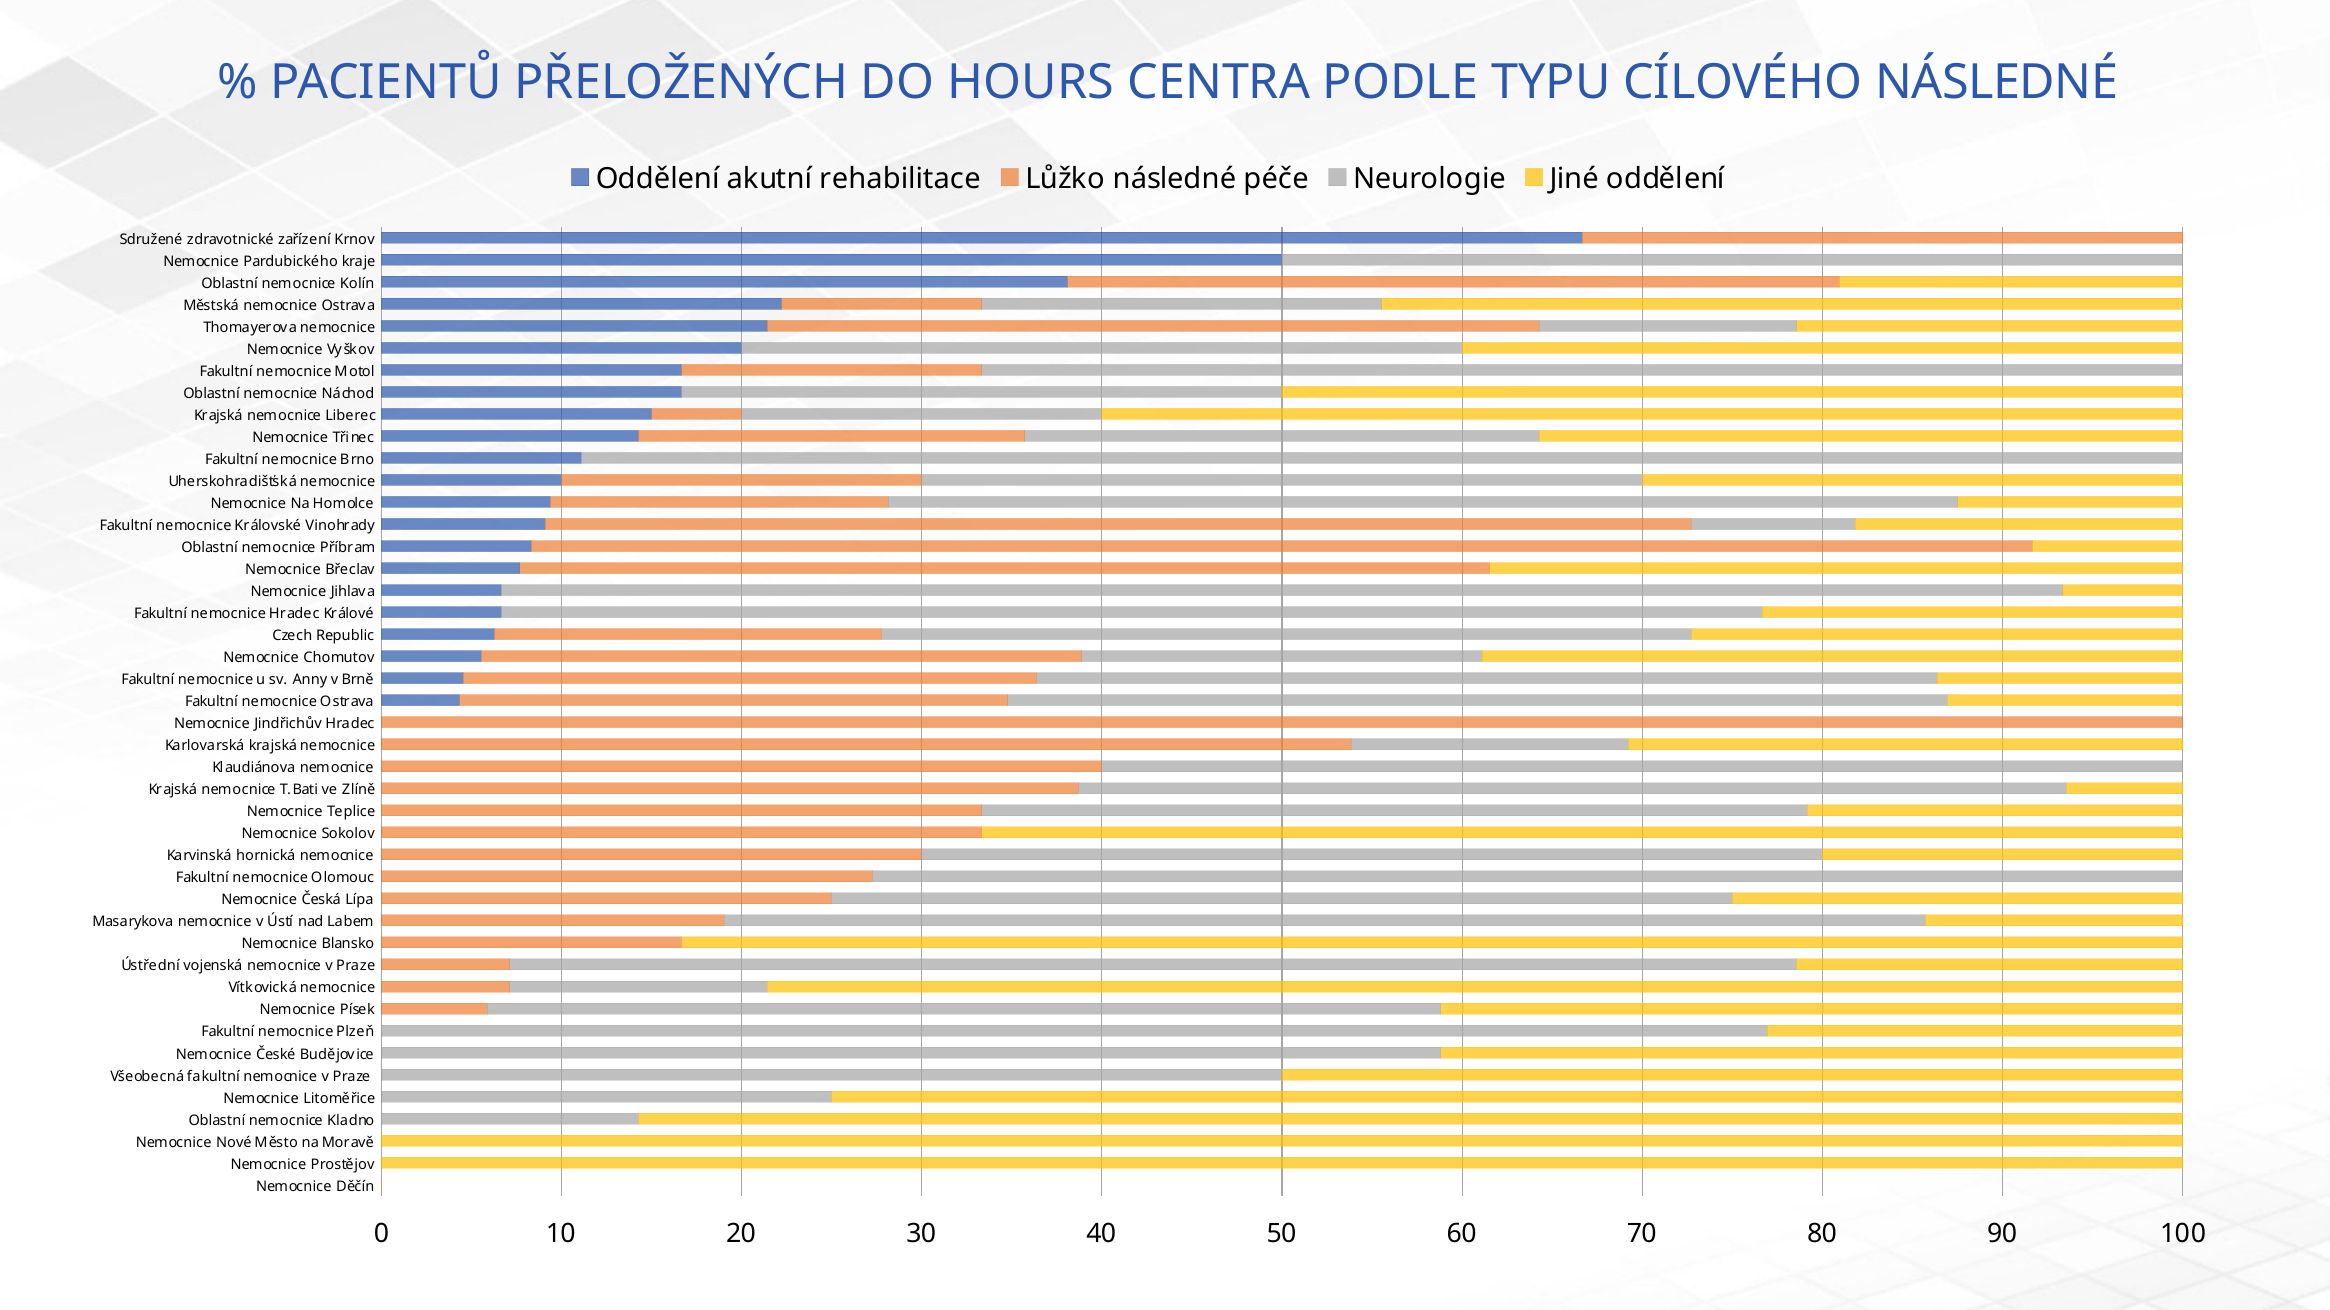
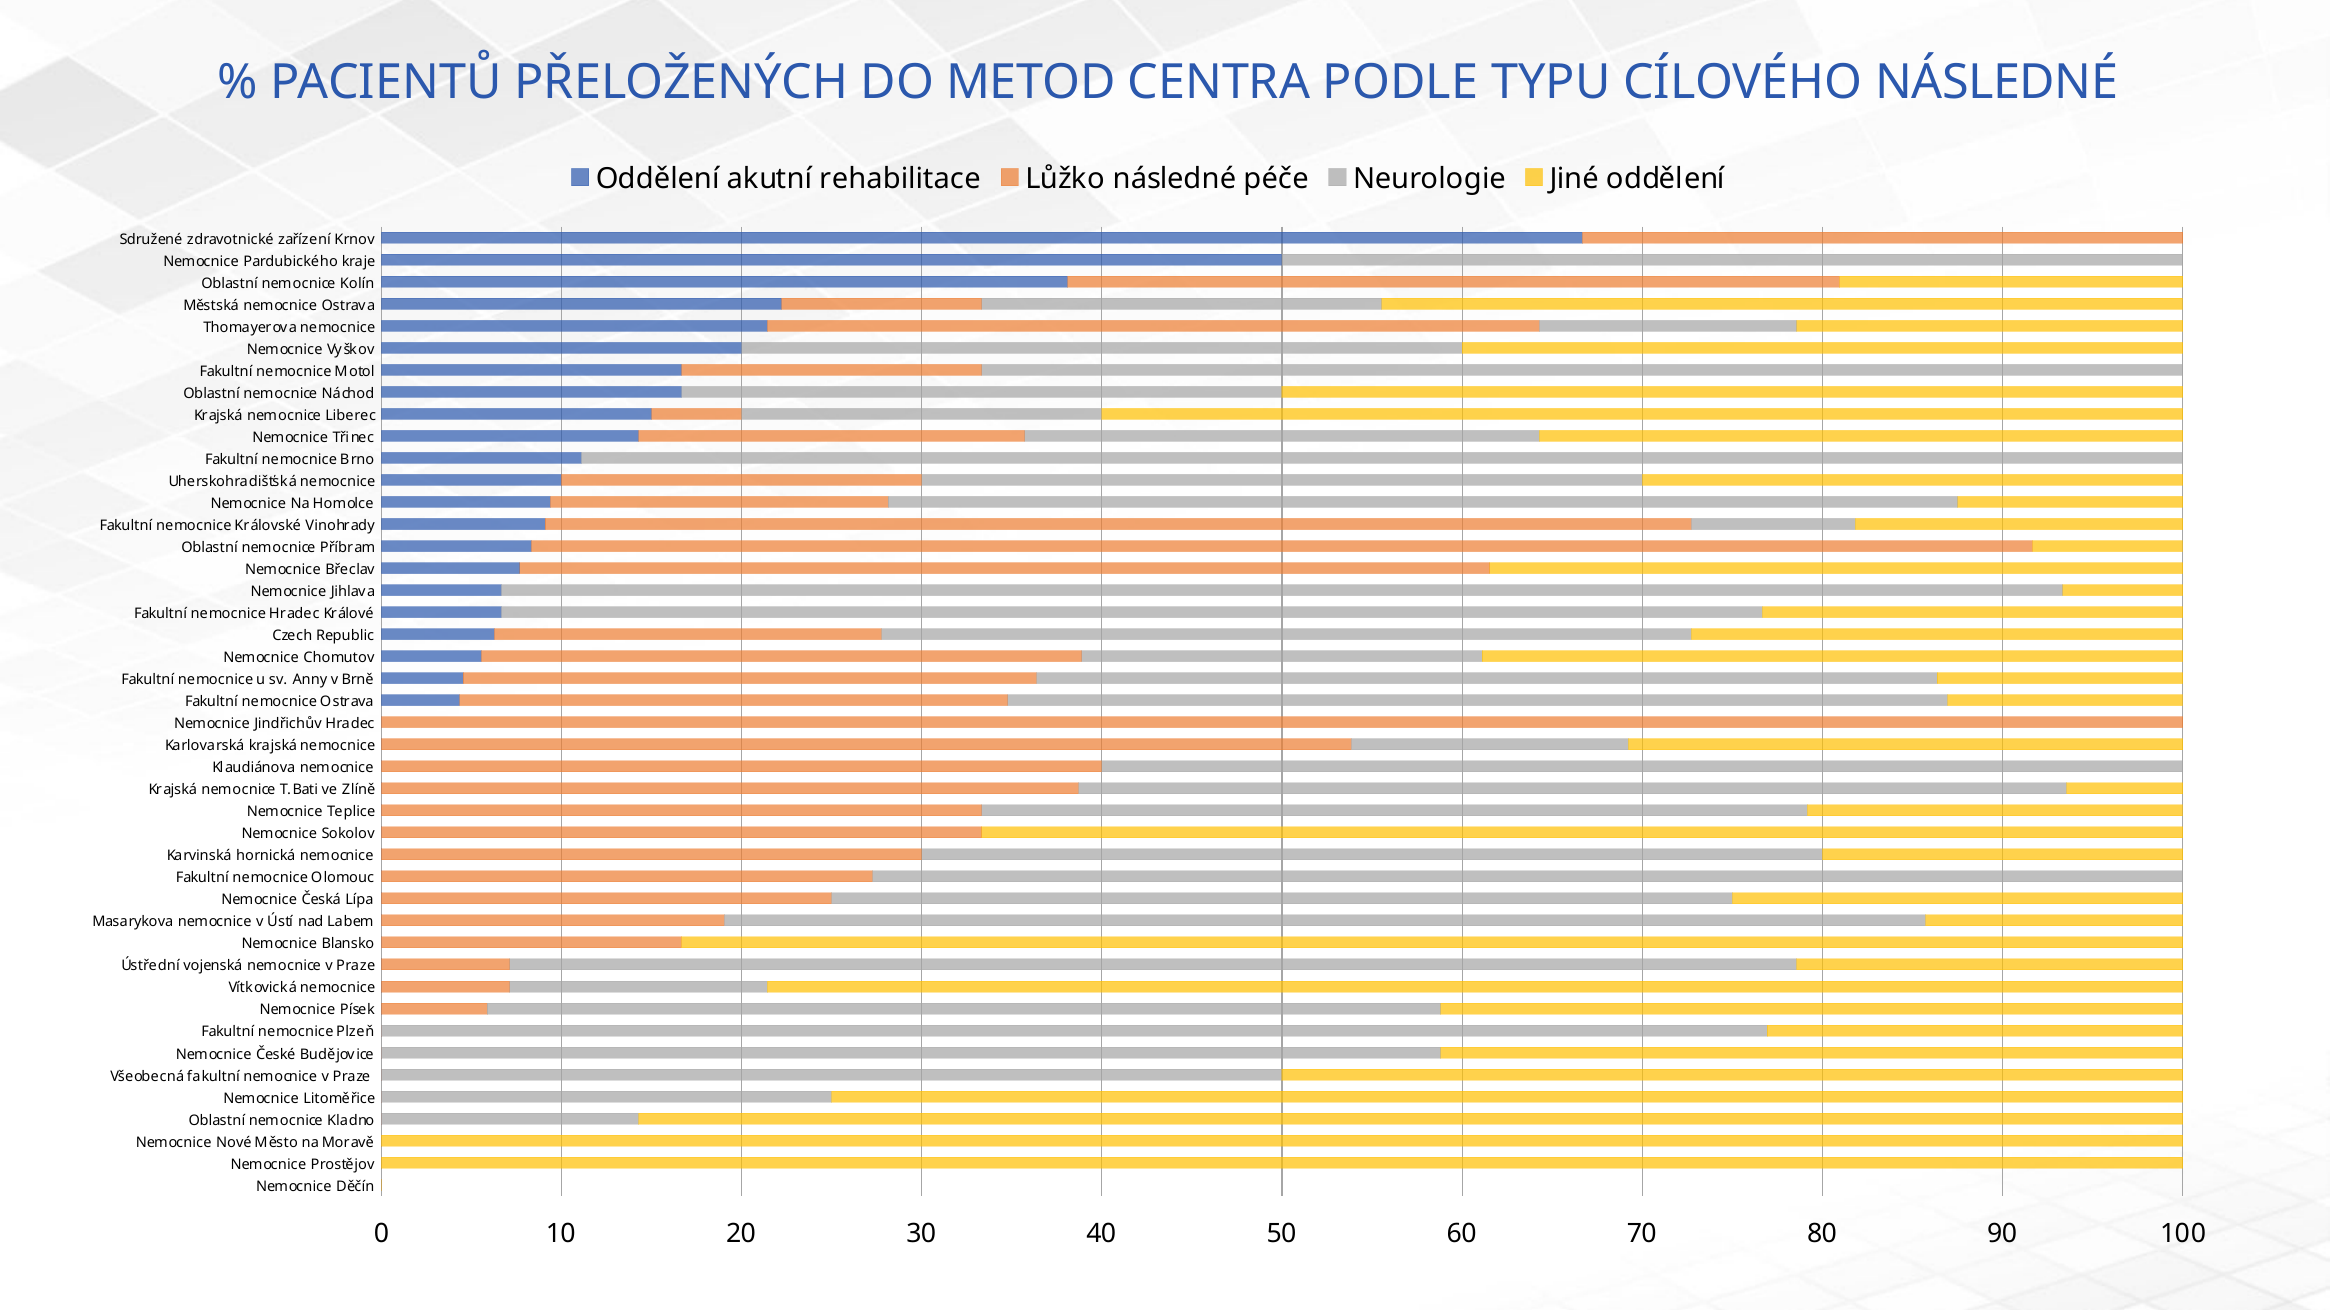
HOURS: HOURS -> METOD
